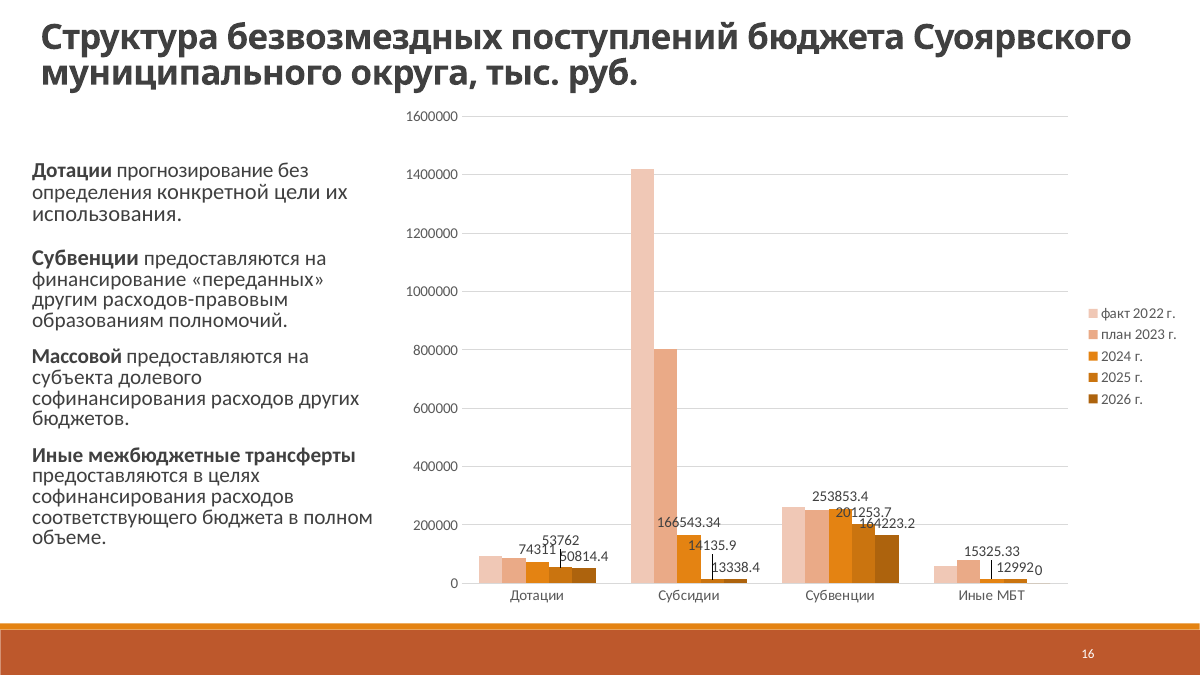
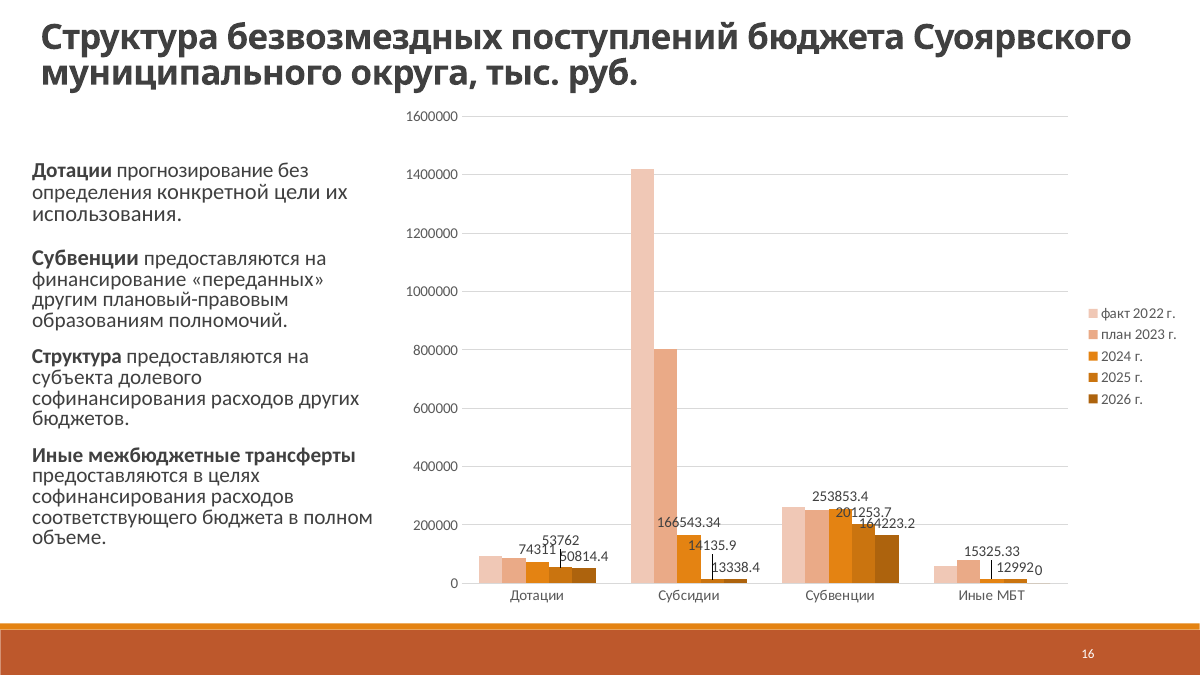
расходов-правовым: расходов-правовым -> плановый-правовым
Массовой at (77, 357): Массовой -> Структура
